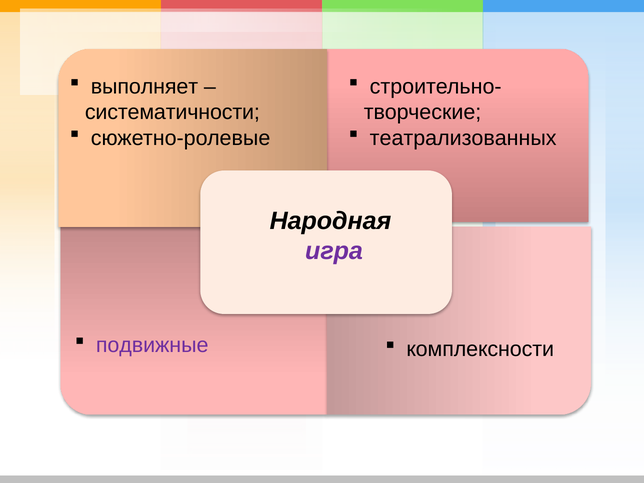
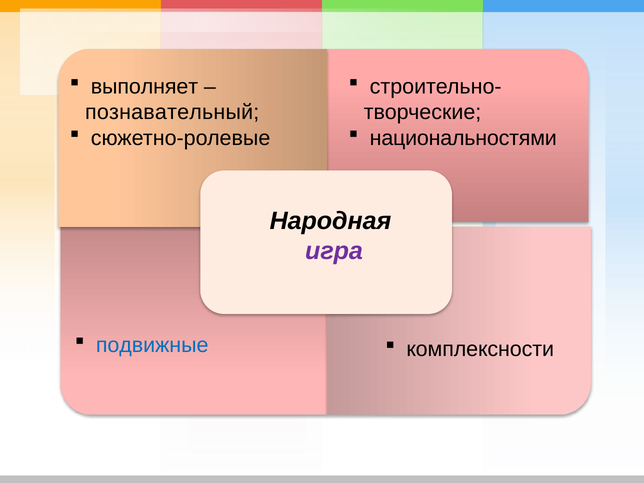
систематичности: систематичности -> познавательный
театрализованных: театрализованных -> национальностями
подвижные colour: purple -> blue
